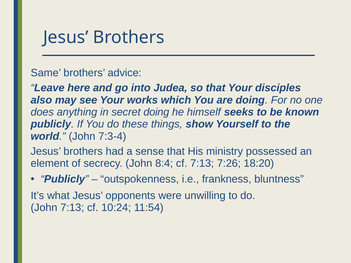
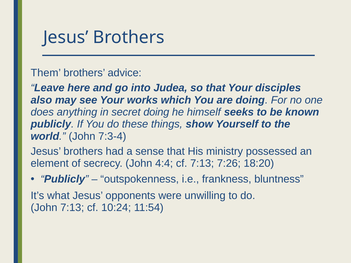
Same: Same -> Them
8:4: 8:4 -> 4:4
